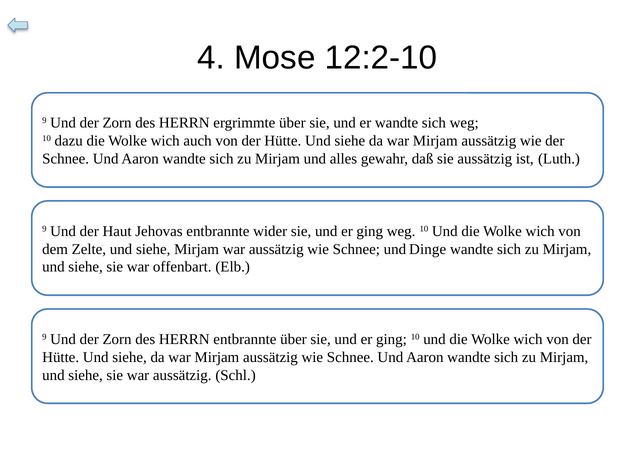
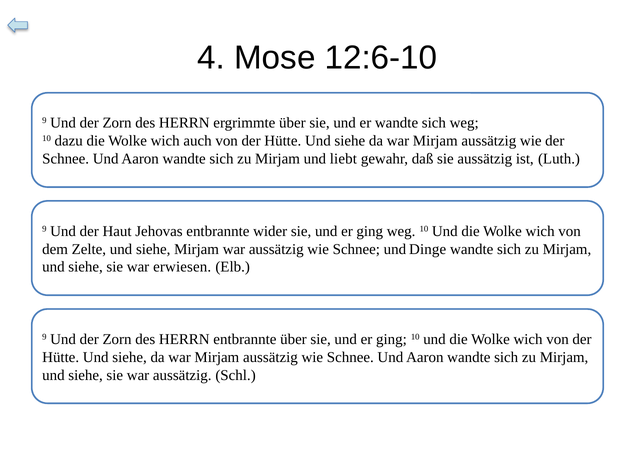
12:2-10: 12:2-10 -> 12:6-10
alles: alles -> liebt
offenbart: offenbart -> erwiesen
